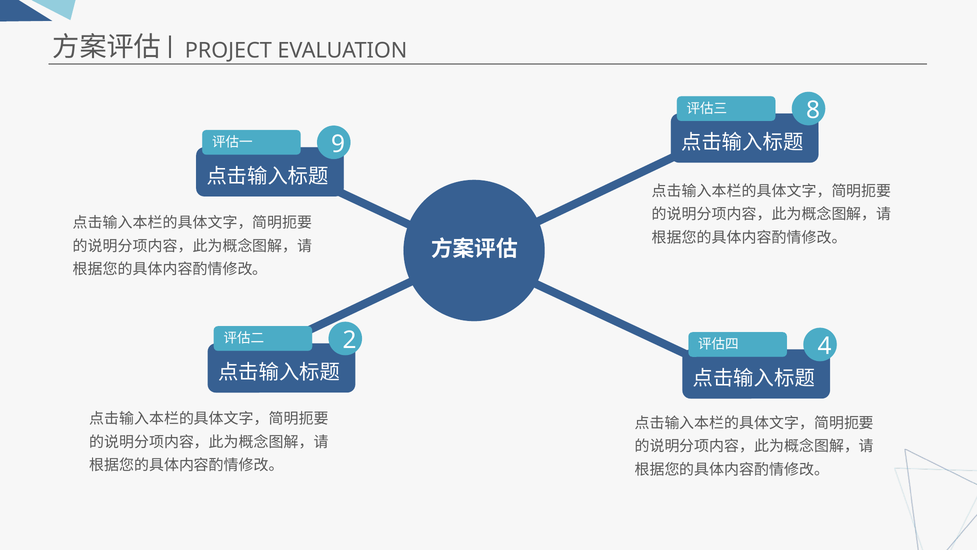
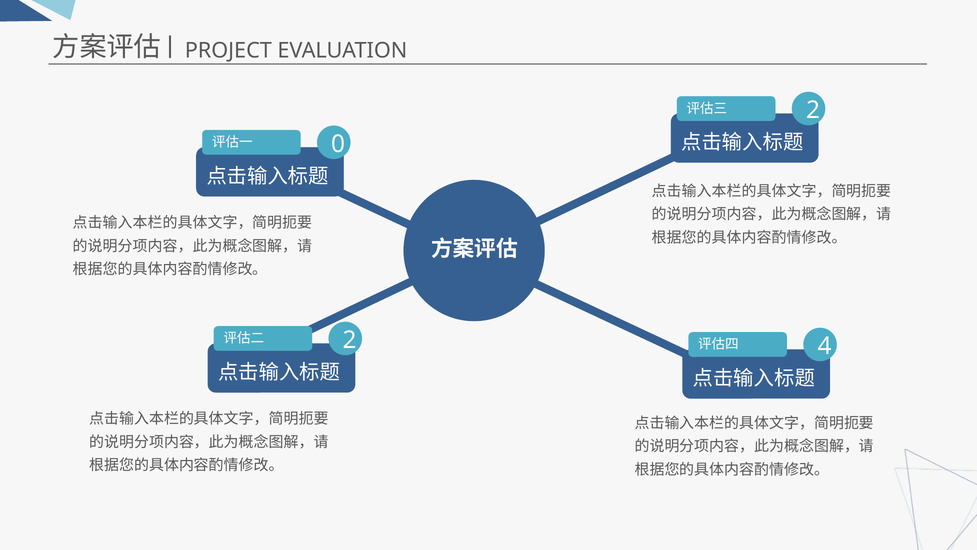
8 at (813, 110): 8 -> 2
9: 9 -> 0
